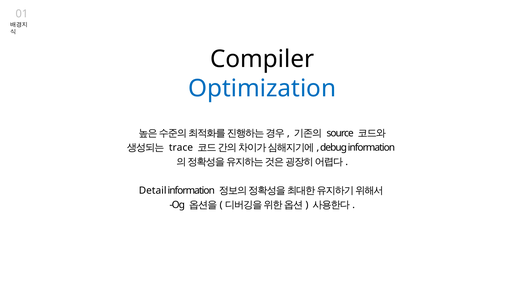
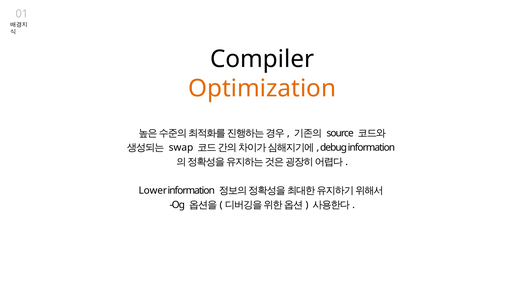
Optimization colour: blue -> orange
trace: trace -> swap
Detail: Detail -> Lower
